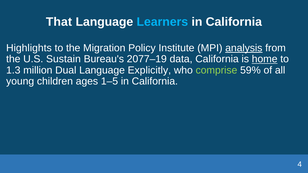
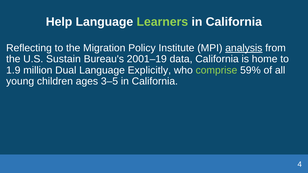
That: That -> Help
Learners colour: light blue -> light green
Highlights: Highlights -> Reflecting
2077–19: 2077–19 -> 2001–19
home underline: present -> none
1.3: 1.3 -> 1.9
1–5: 1–5 -> 3–5
